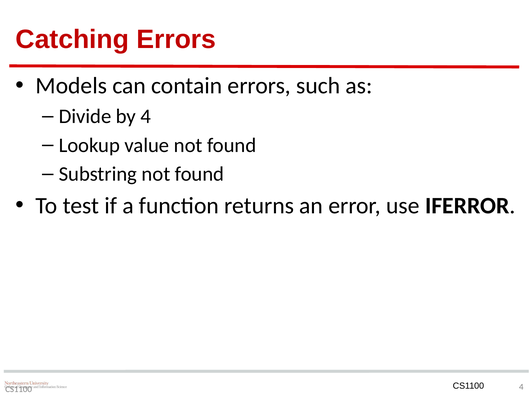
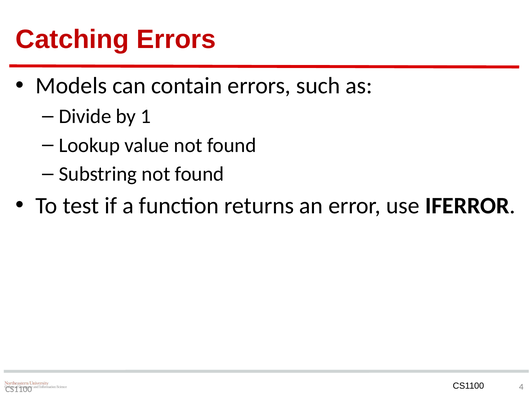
by 4: 4 -> 1
